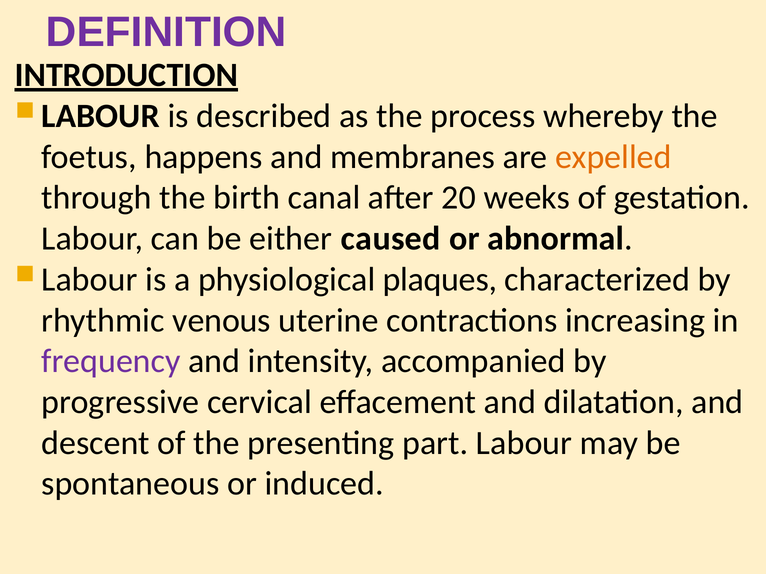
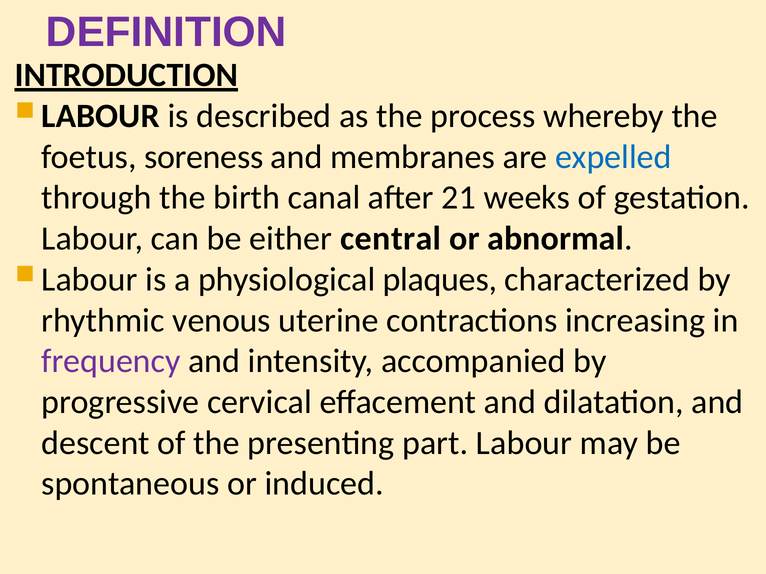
happens: happens -> soreness
expelled colour: orange -> blue
20: 20 -> 21
caused: caused -> central
